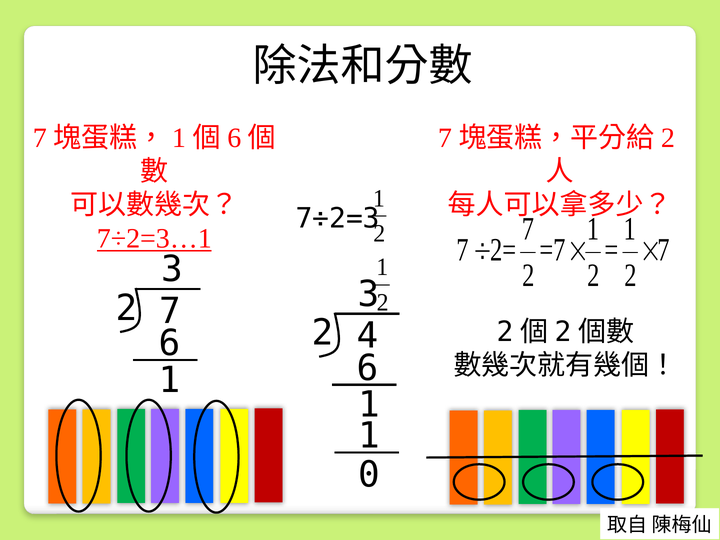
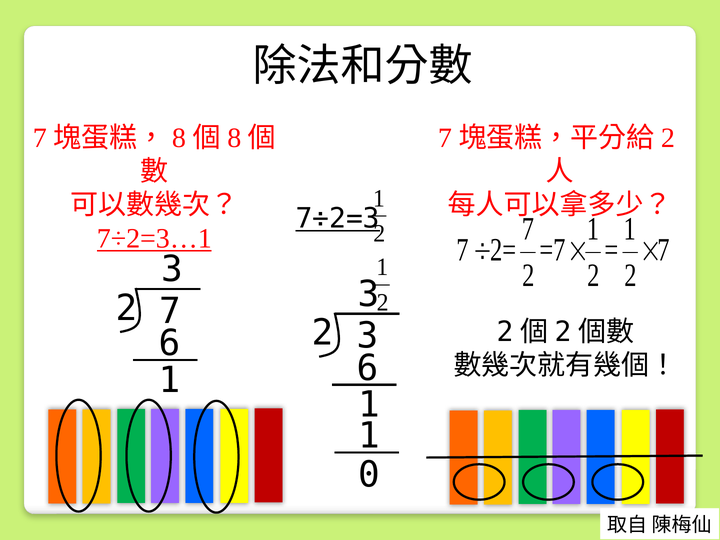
1 at (179, 138): 1 -> 8
6 at (234, 138): 6 -> 8
7÷2=3 underline: none -> present
2 4: 4 -> 3
